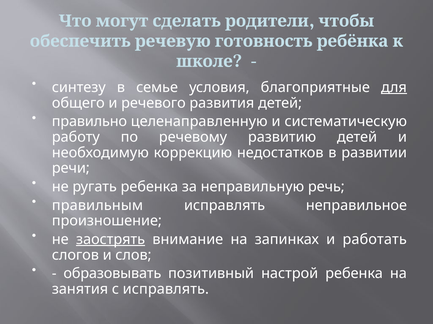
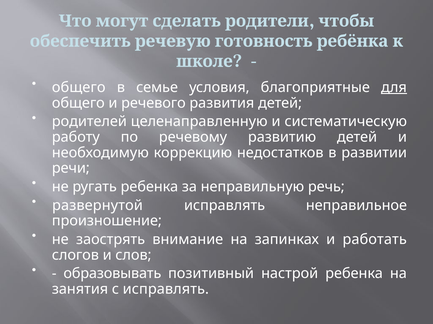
синтезу at (79, 88): синтезу -> общего
правильно: правильно -> родителей
правильным: правильным -> развернутой
заострять underline: present -> none
